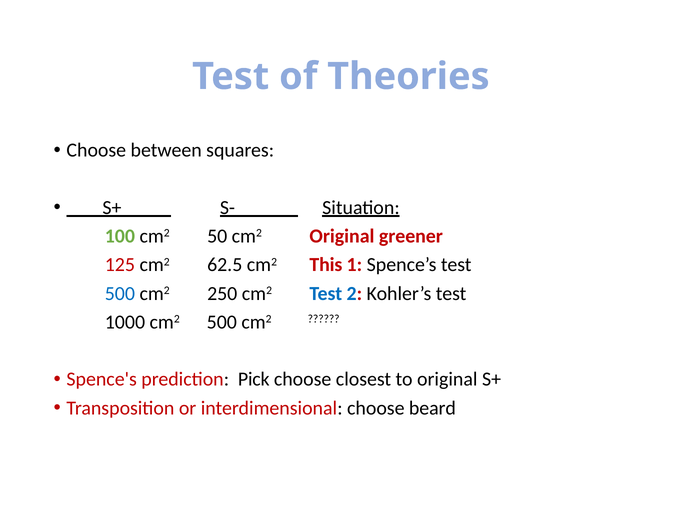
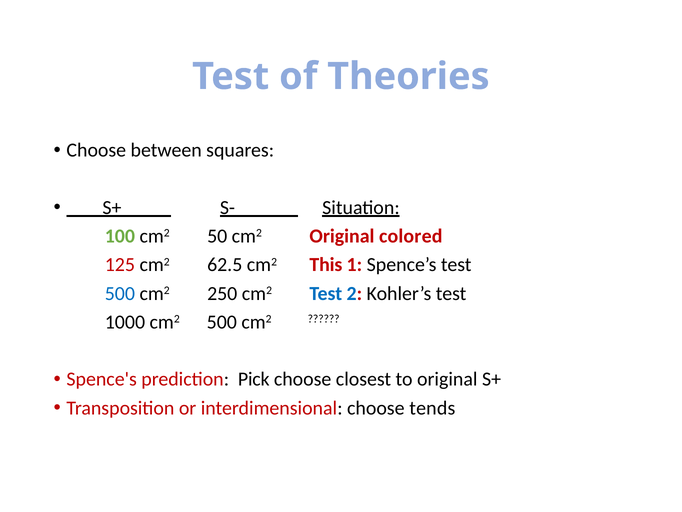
greener: greener -> colored
beard: beard -> tends
